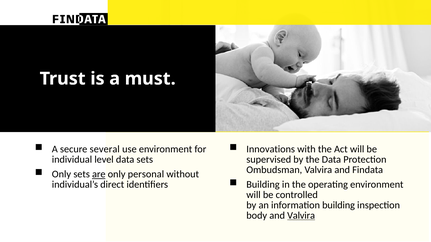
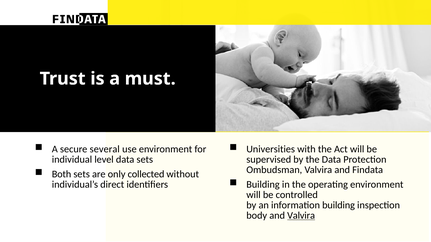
Innovations: Innovations -> Universities
Only at (61, 175): Only -> Both
are underline: present -> none
personal: personal -> collected
